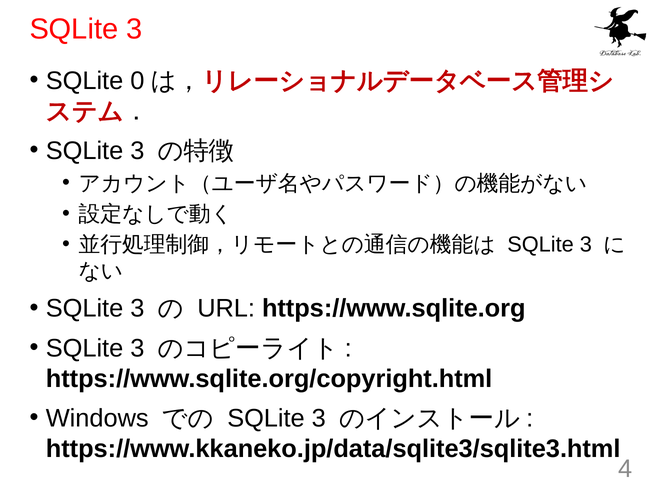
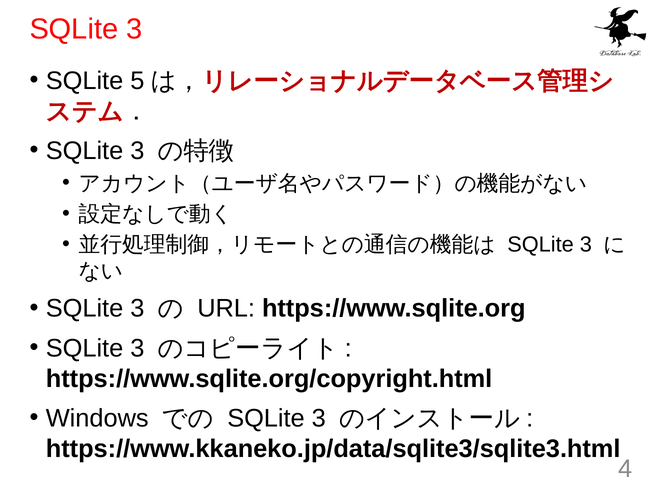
0: 0 -> 5
